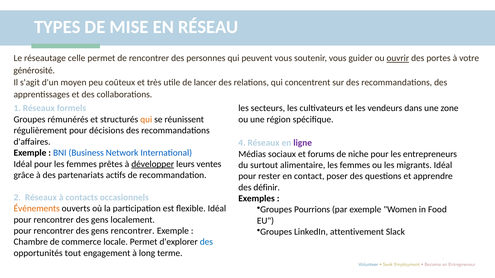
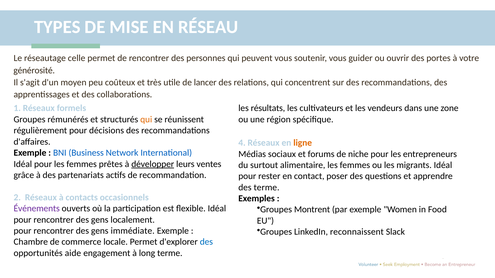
ouvrir underline: present -> none
secteurs: secteurs -> résultats
ligne colour: purple -> orange
des définir: définir -> terme
Pourrions: Pourrions -> Montrent
Événements colour: orange -> purple
attentivement: attentivement -> reconnaissent
gens rencontrer: rencontrer -> immédiate
tout: tout -> aide
